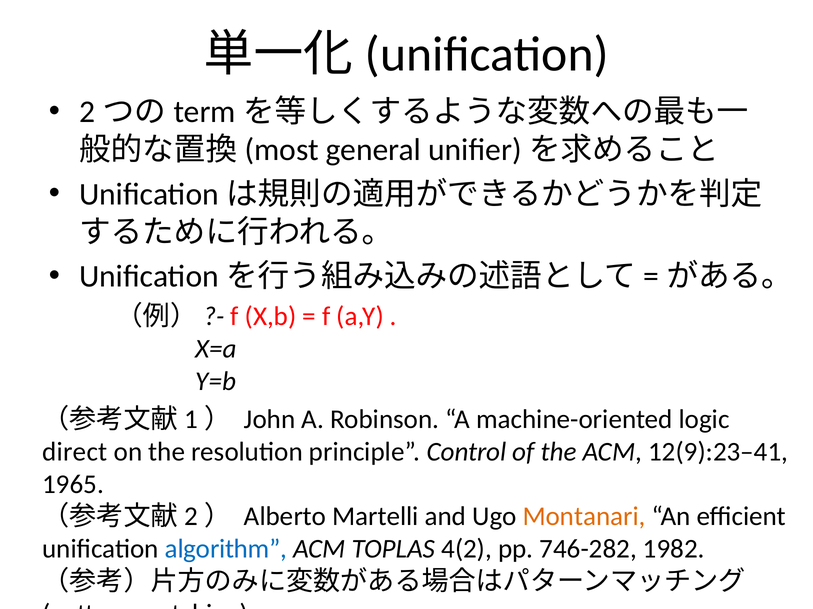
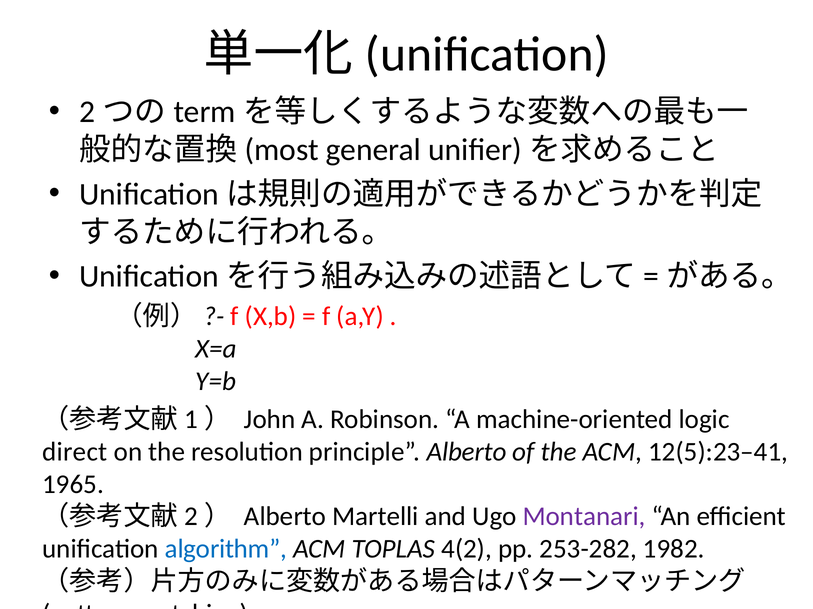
principle Control: Control -> Alberto
12(9):23–41: 12(9):23–41 -> 12(5):23–41
Montanari colour: orange -> purple
746-282: 746-282 -> 253-282
